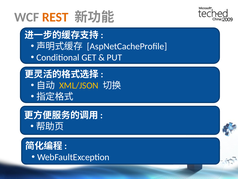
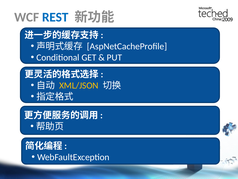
REST colour: orange -> blue
